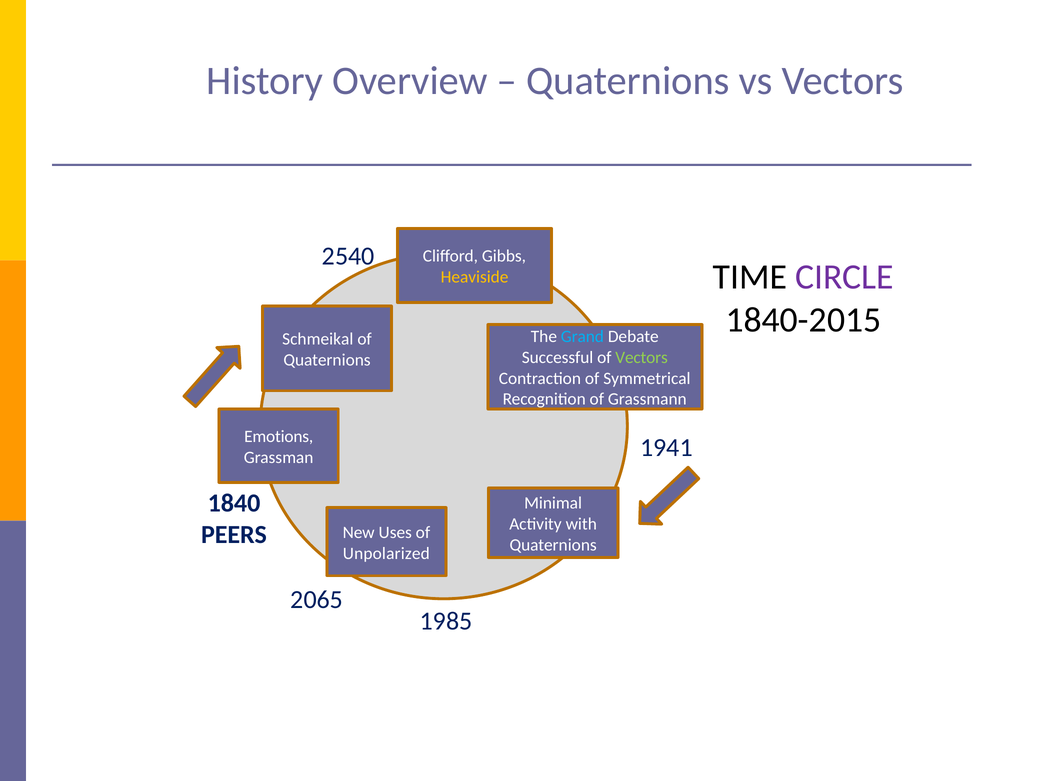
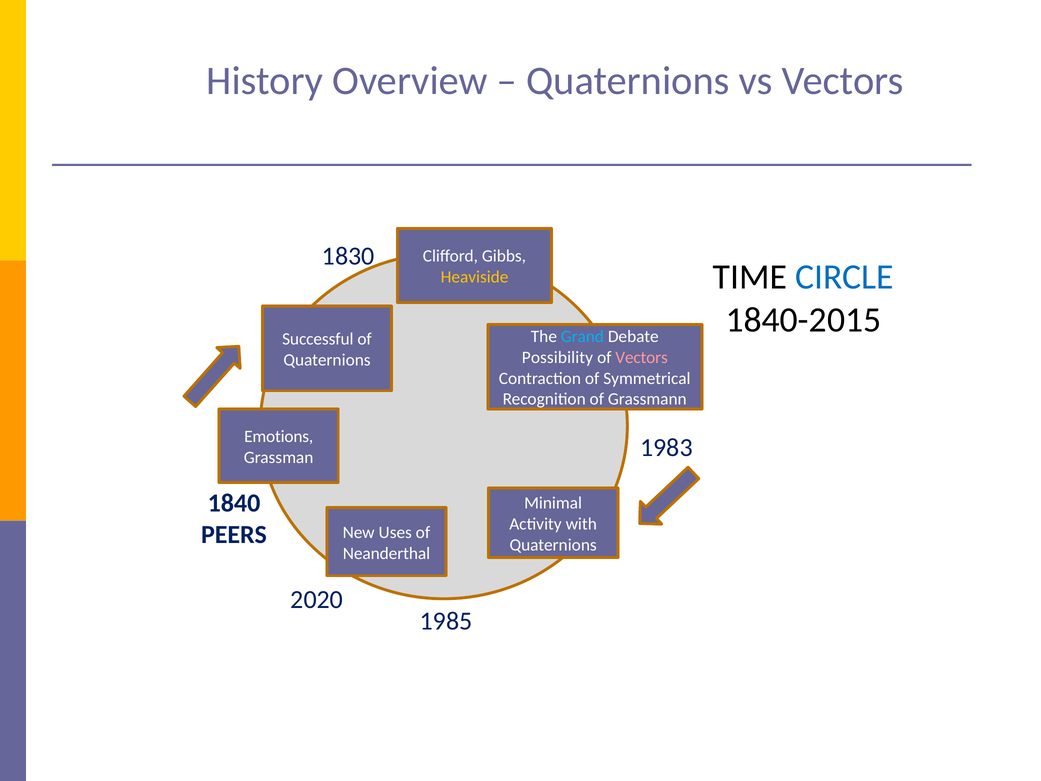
2540: 2540 -> 1830
CIRCLE colour: purple -> blue
Schmeikal: Schmeikal -> Successful
Successful: Successful -> Possibility
Vectors at (642, 357) colour: light green -> pink
1941: 1941 -> 1983
Unpolarized: Unpolarized -> Neanderthal
2065: 2065 -> 2020
